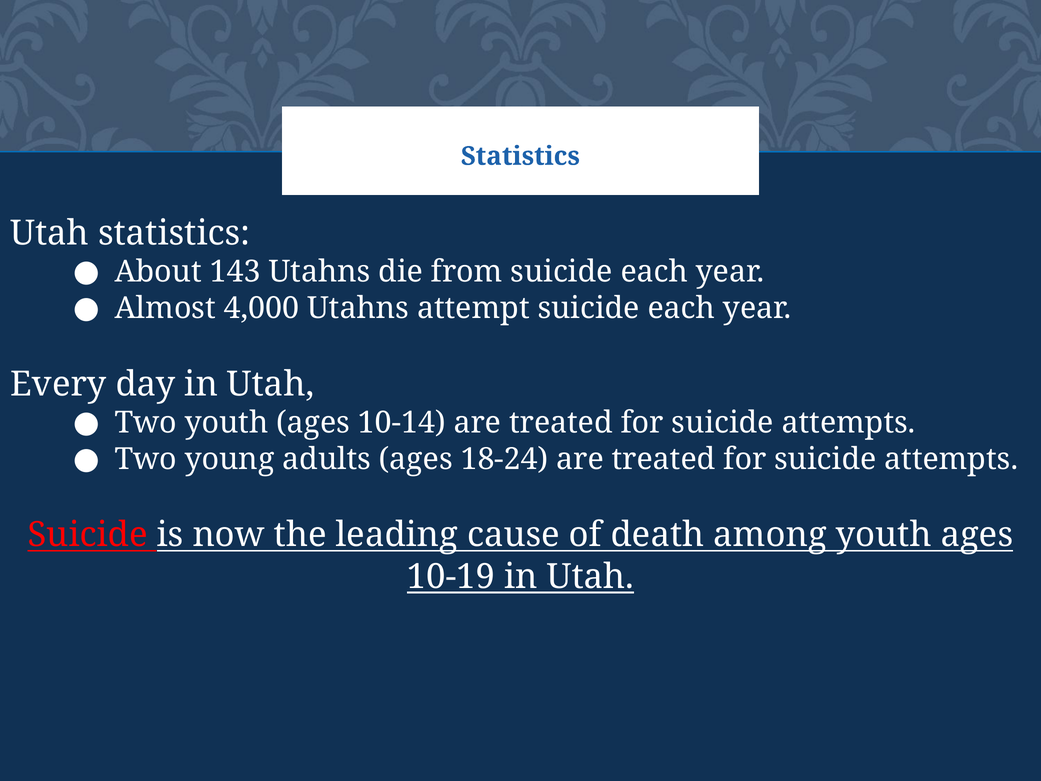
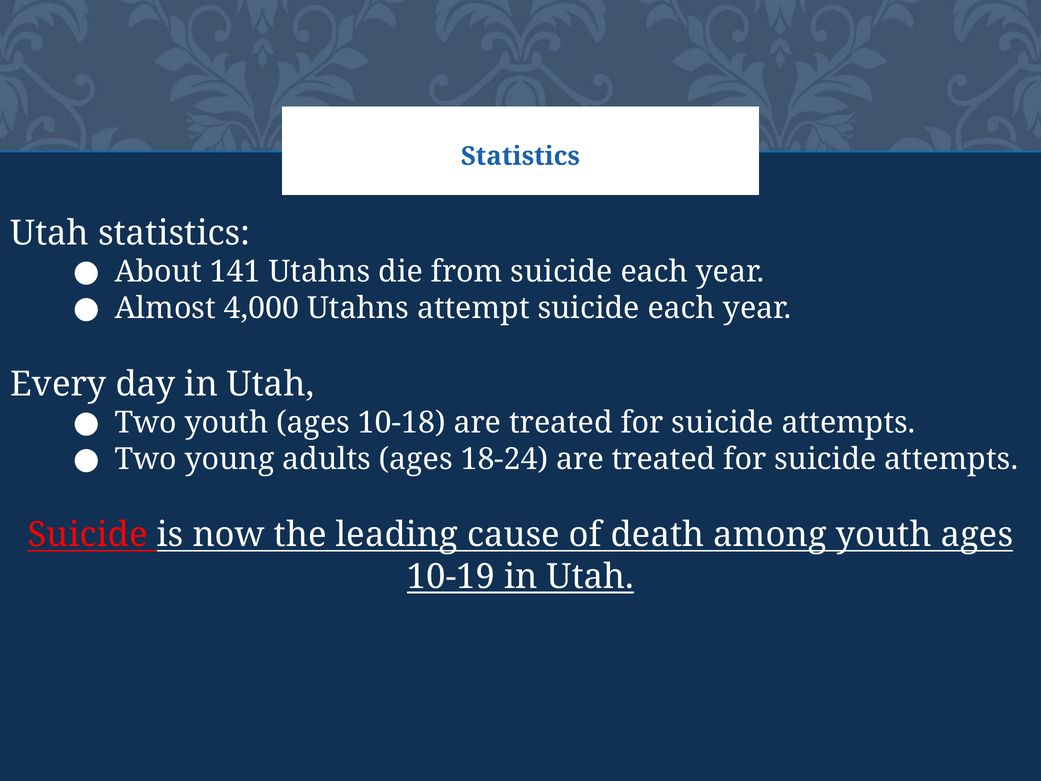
143: 143 -> 141
10-14: 10-14 -> 10-18
